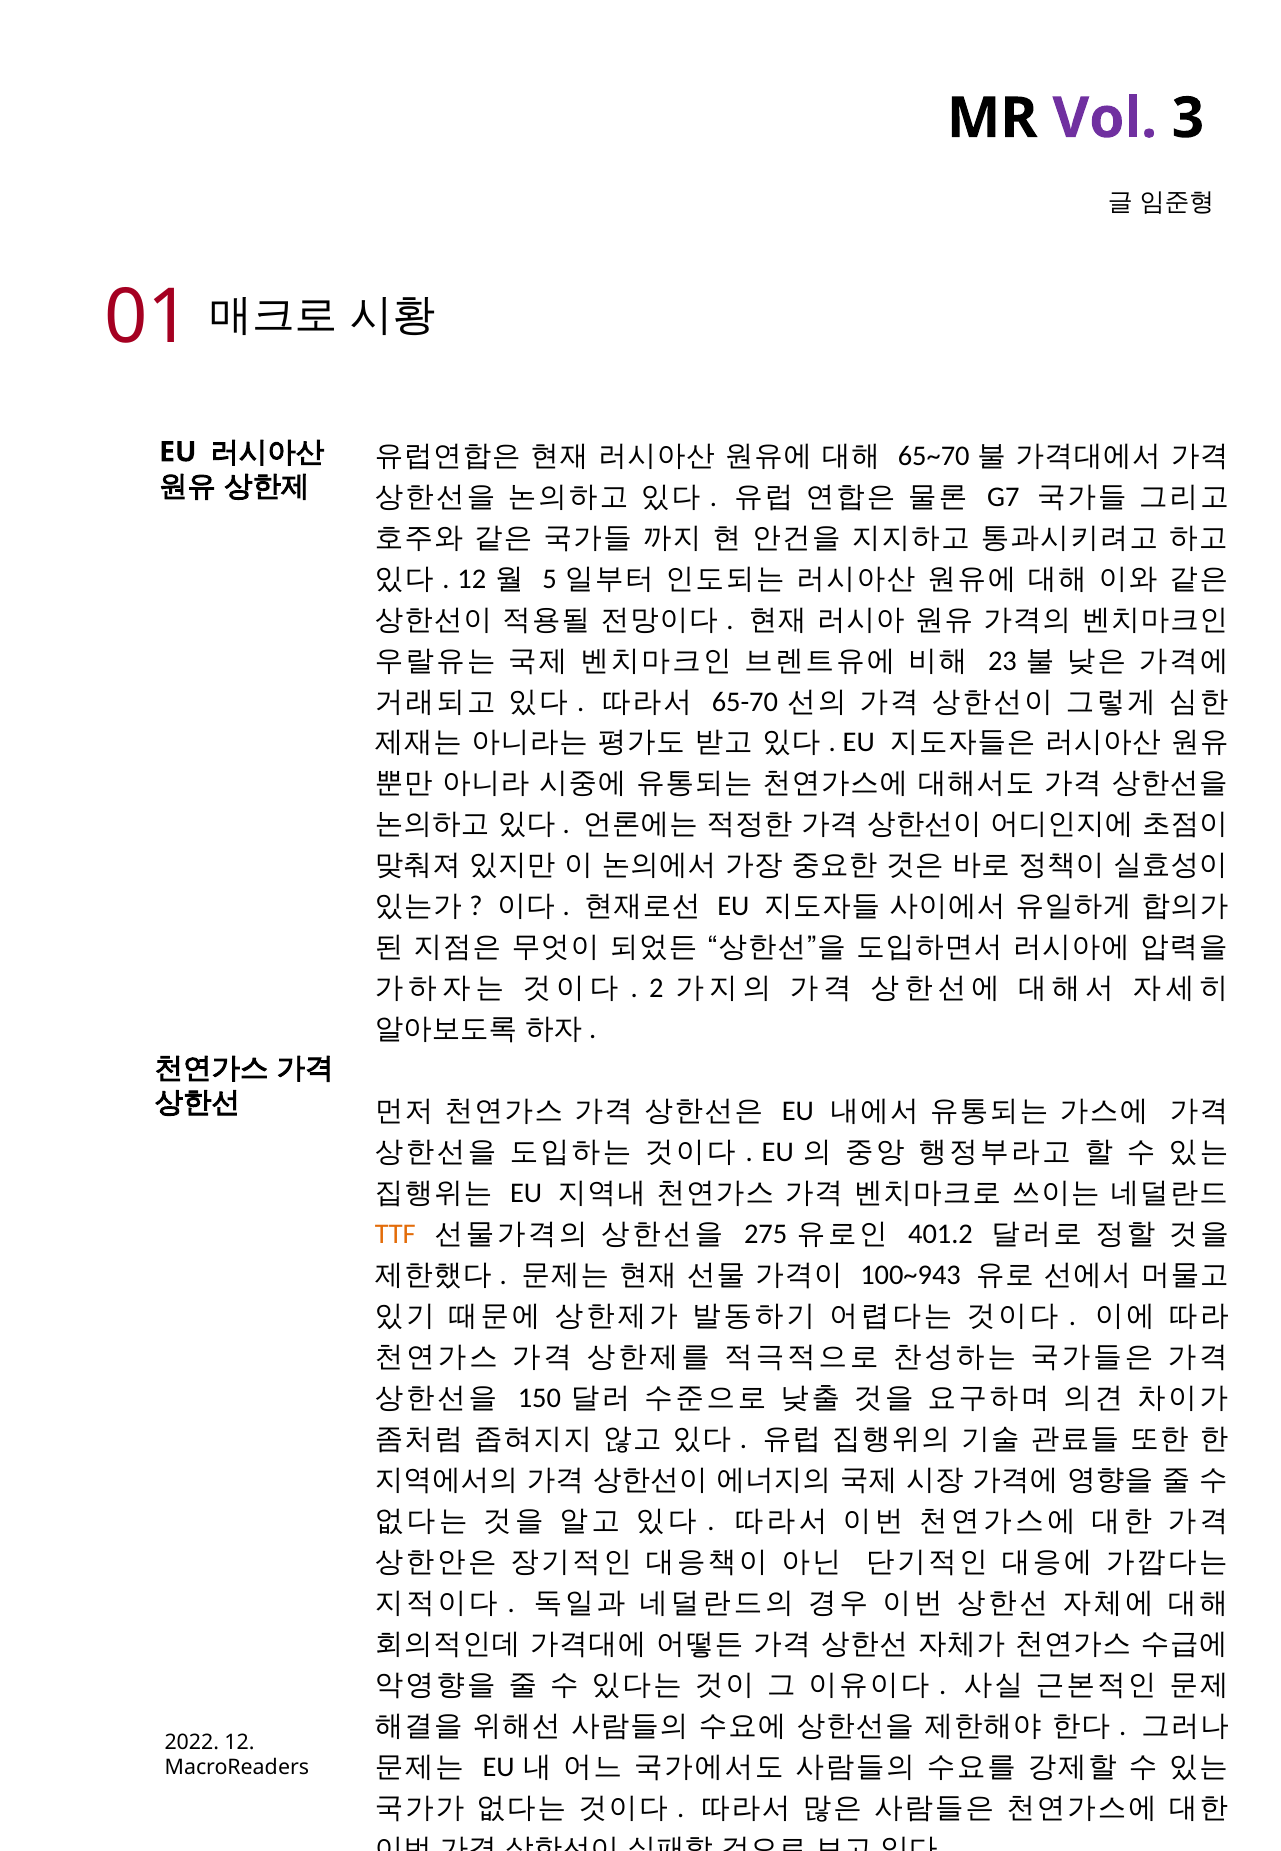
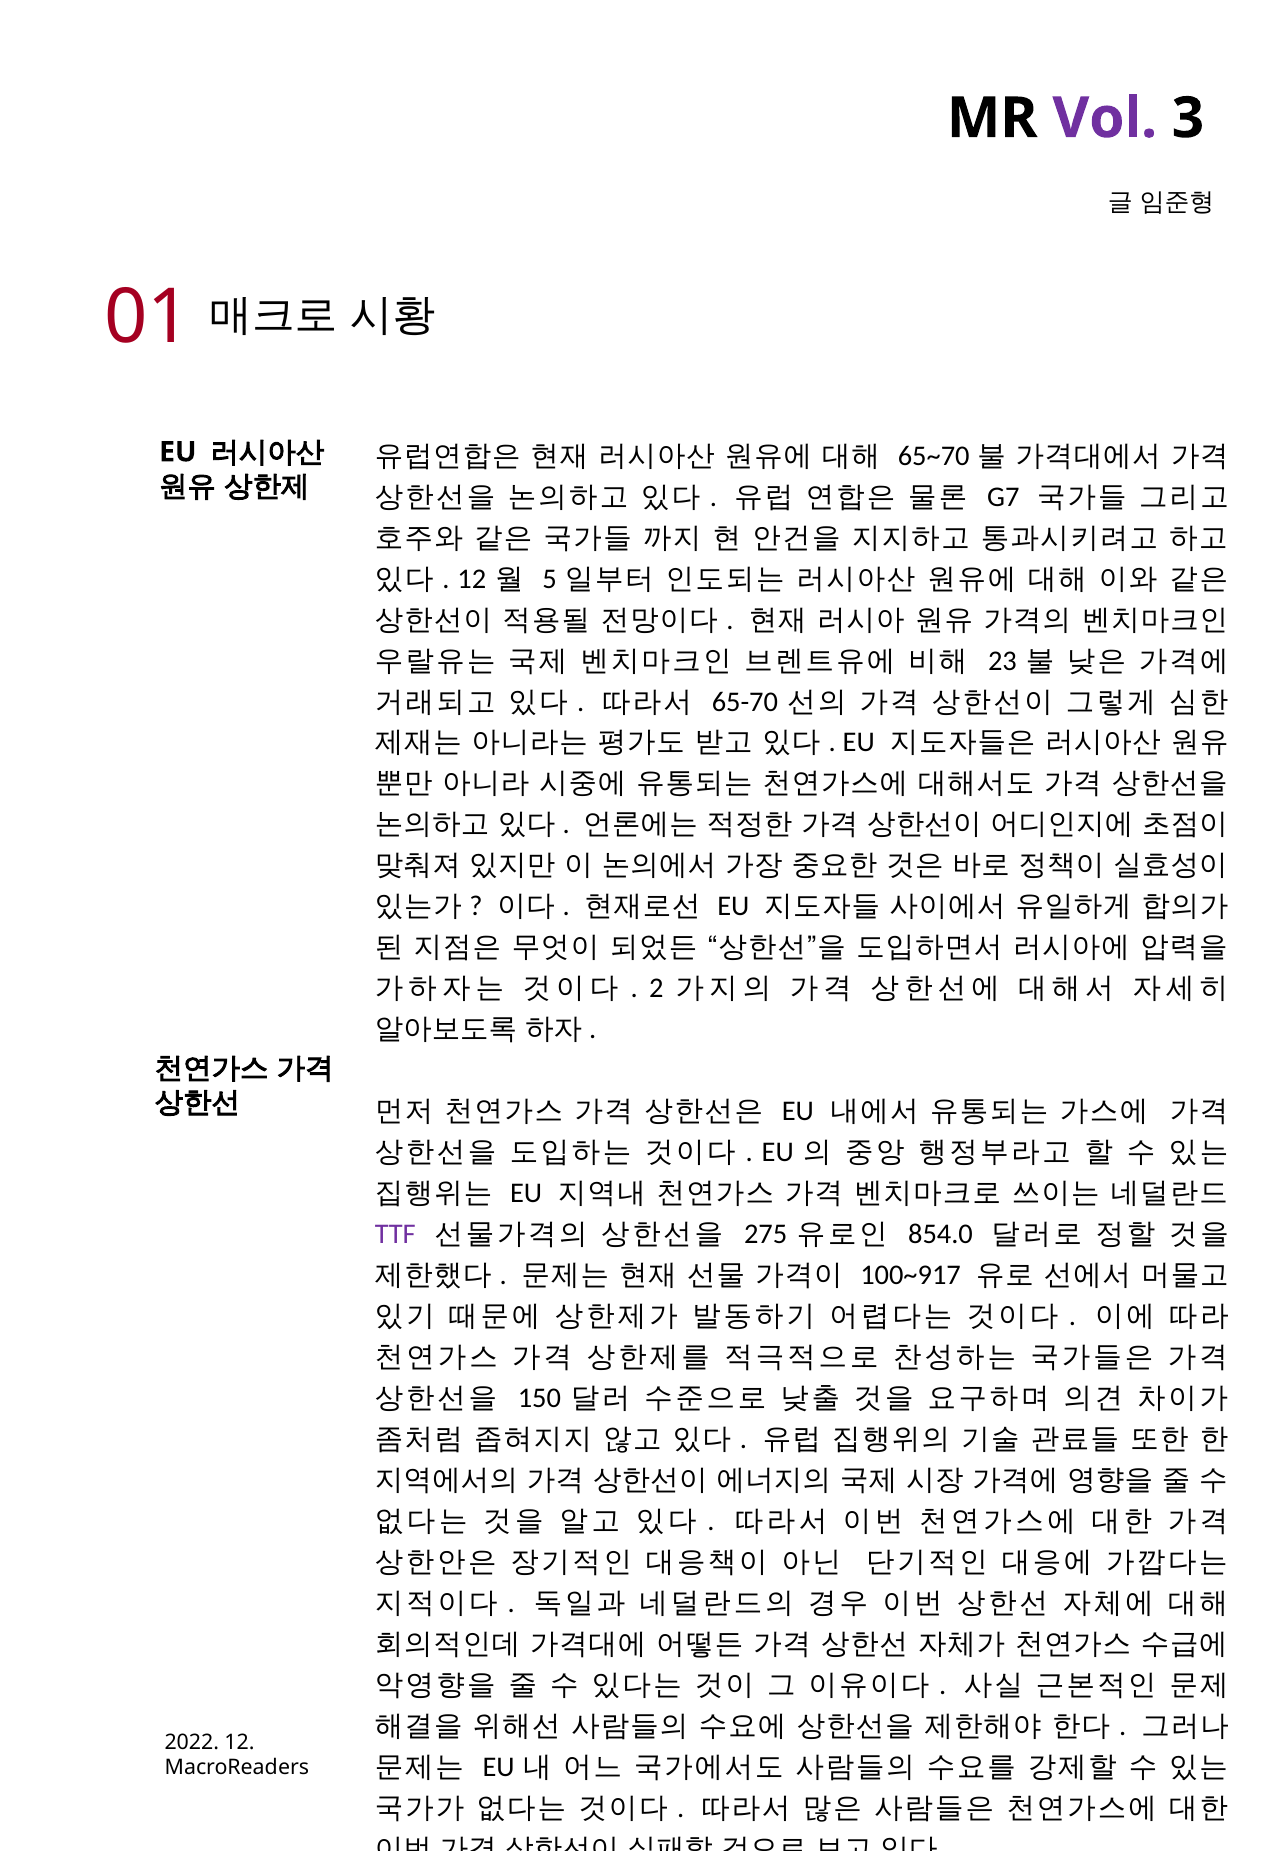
TTF colour: orange -> purple
401.2: 401.2 -> 854.0
100~943: 100~943 -> 100~917
